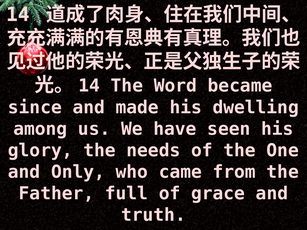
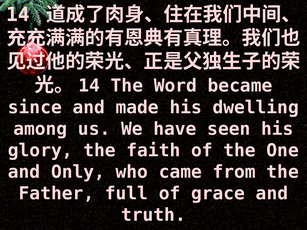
needs: needs -> faith
